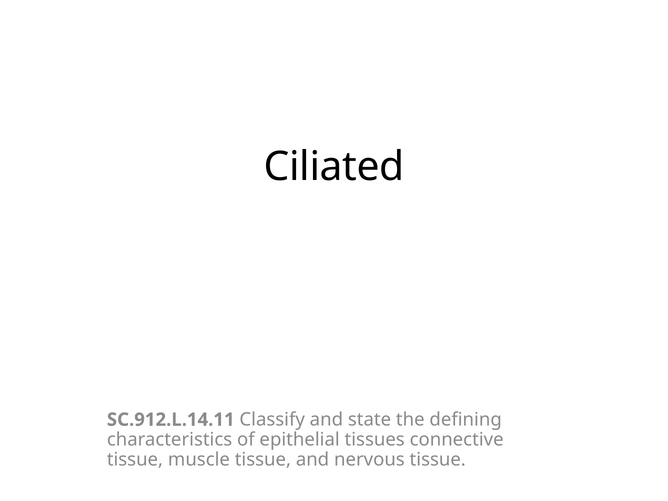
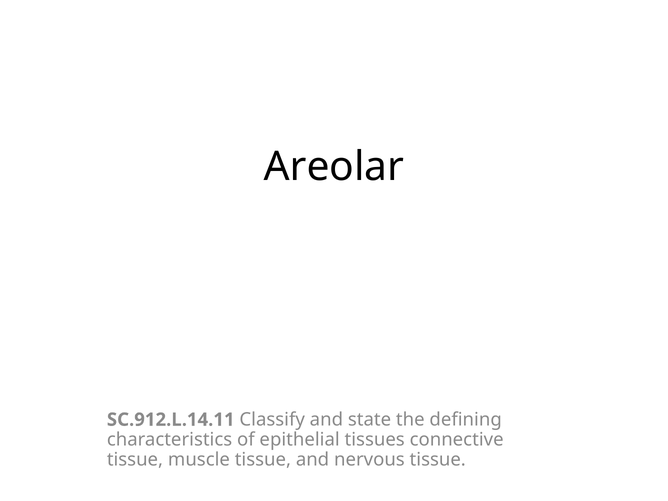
Ciliated: Ciliated -> Areolar
